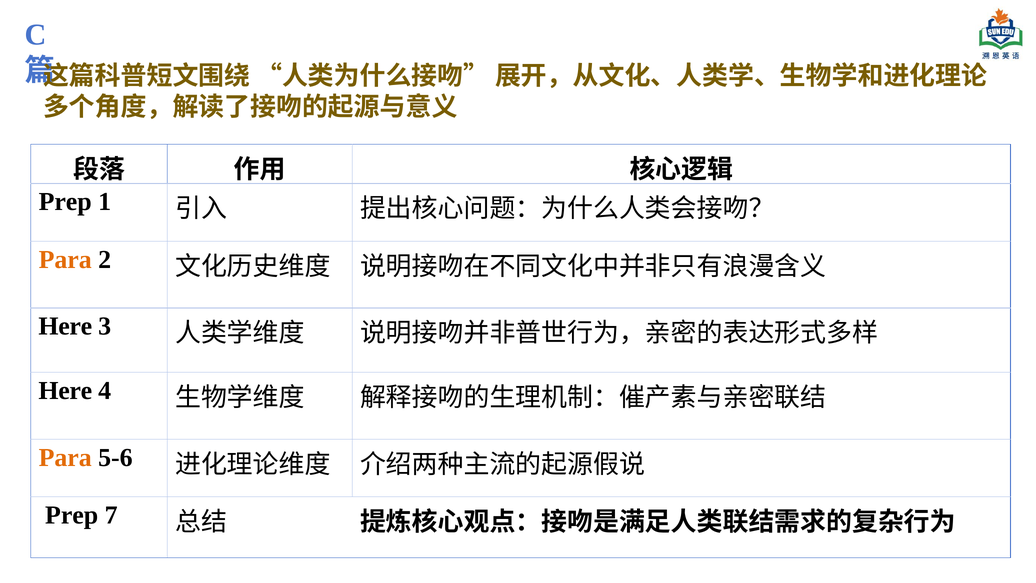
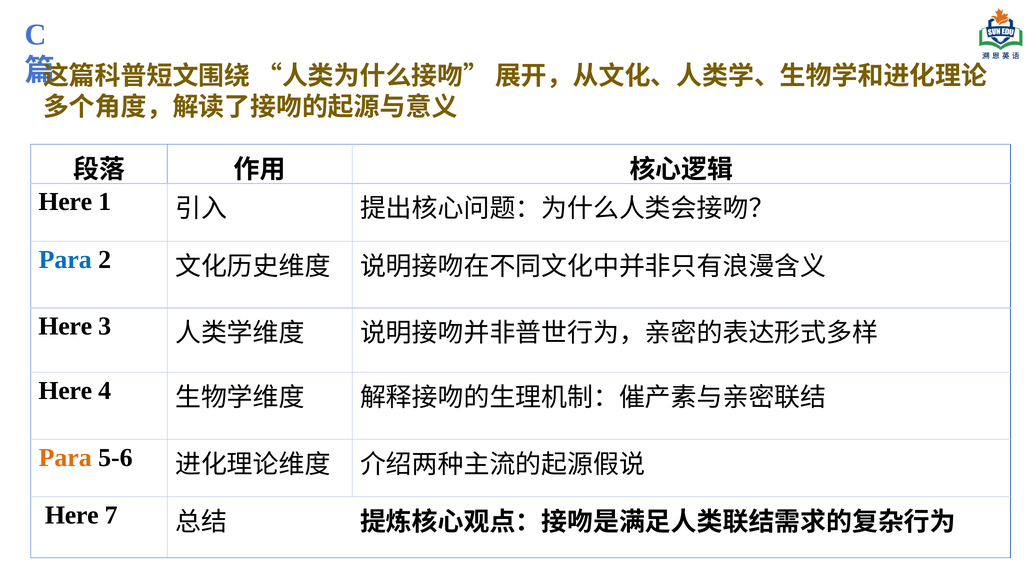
Prep at (65, 202): Prep -> Here
Para at (65, 260) colour: orange -> blue
Prep at (72, 515): Prep -> Here
